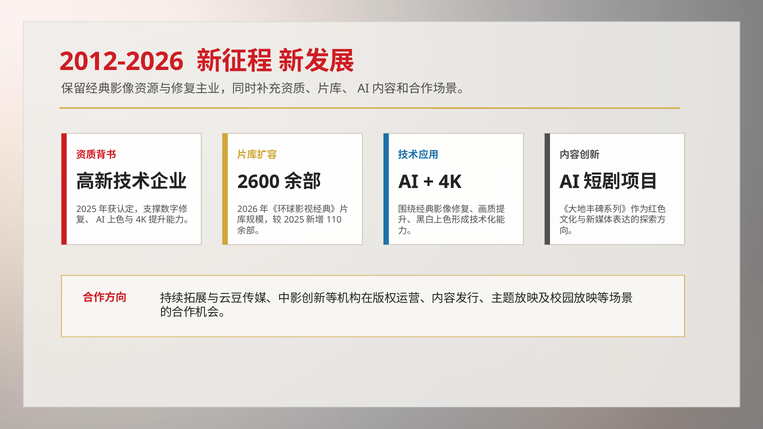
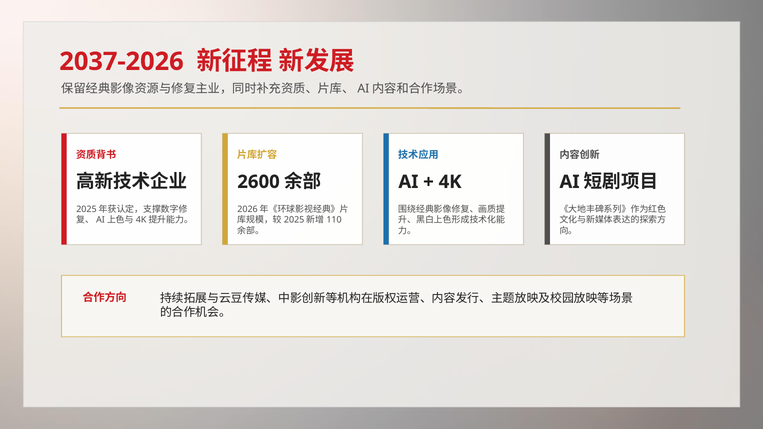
2012-2026: 2012-2026 -> 2037-2026
